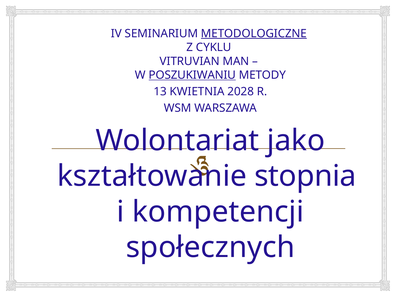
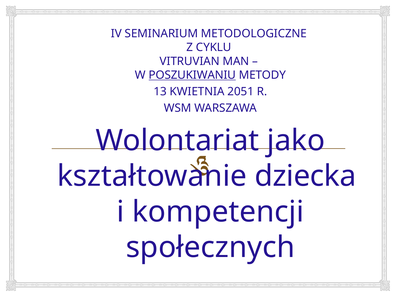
METODOLOGICZNE underline: present -> none
2028: 2028 -> 2051
stopnia: stopnia -> dziecka
